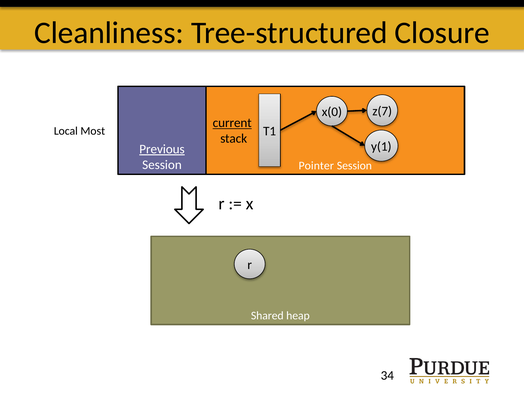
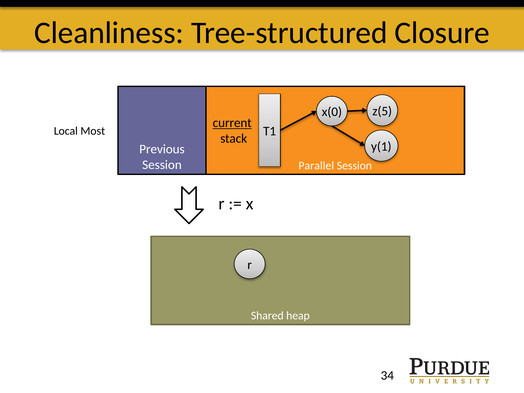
z(7: z(7 -> z(5
Previous underline: present -> none
Pointer: Pointer -> Parallel
